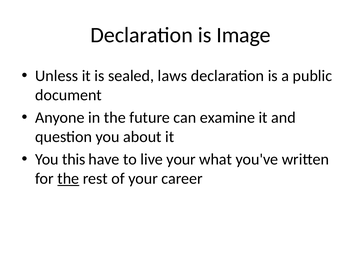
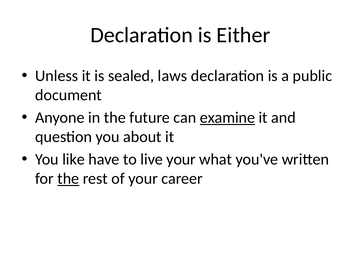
Image: Image -> Either
examine underline: none -> present
this: this -> like
